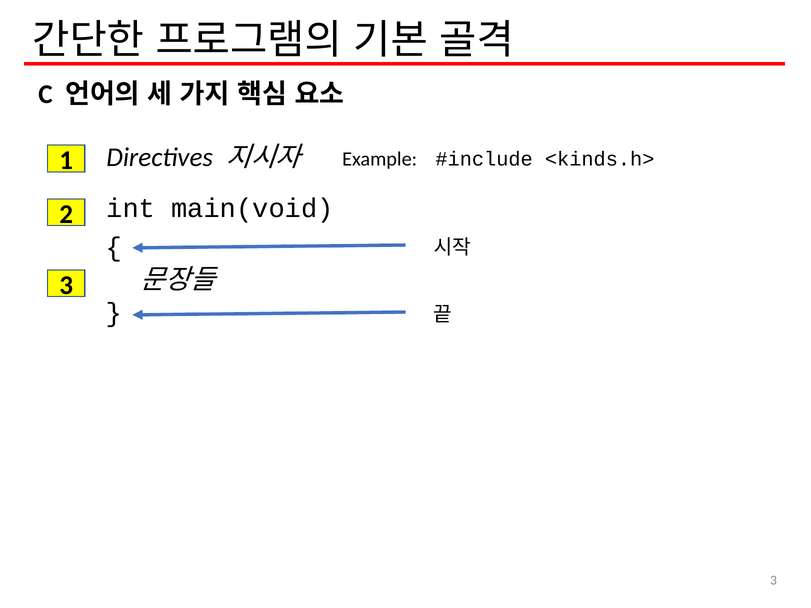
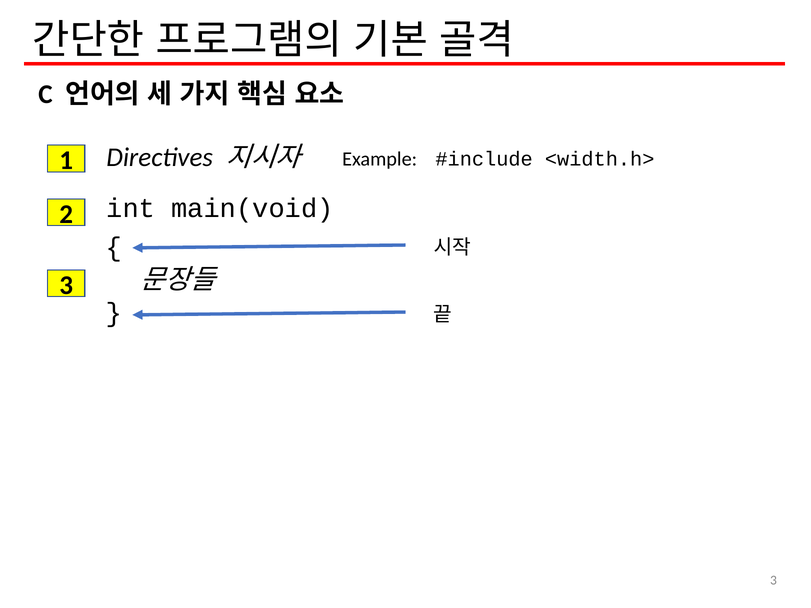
<kinds.h>: <kinds.h> -> <width.h>
